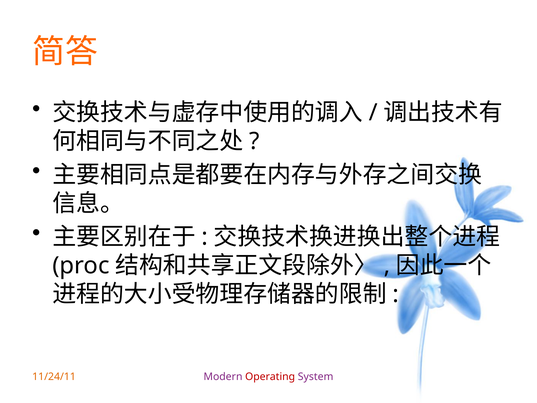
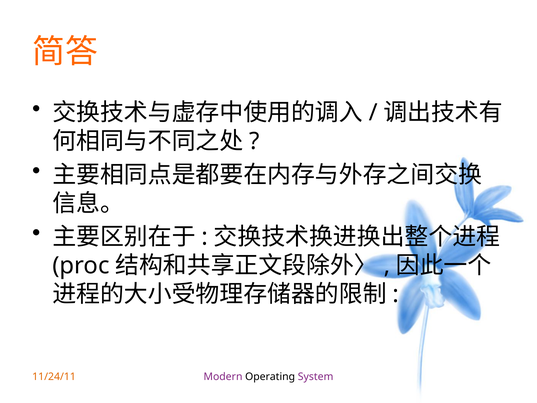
Operating colour: red -> black
